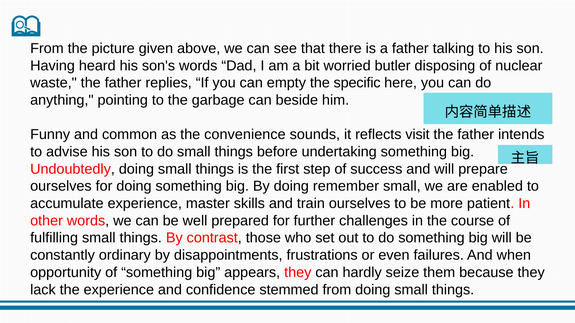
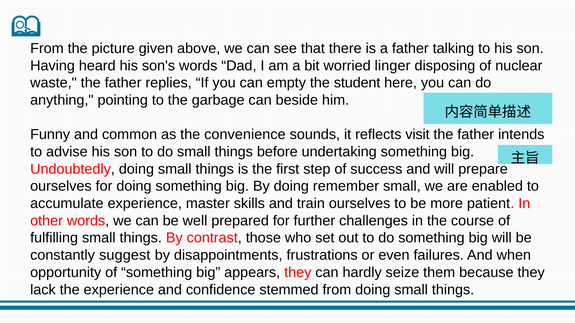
butler: butler -> linger
specific: specific -> student
ordinary: ordinary -> suggest
